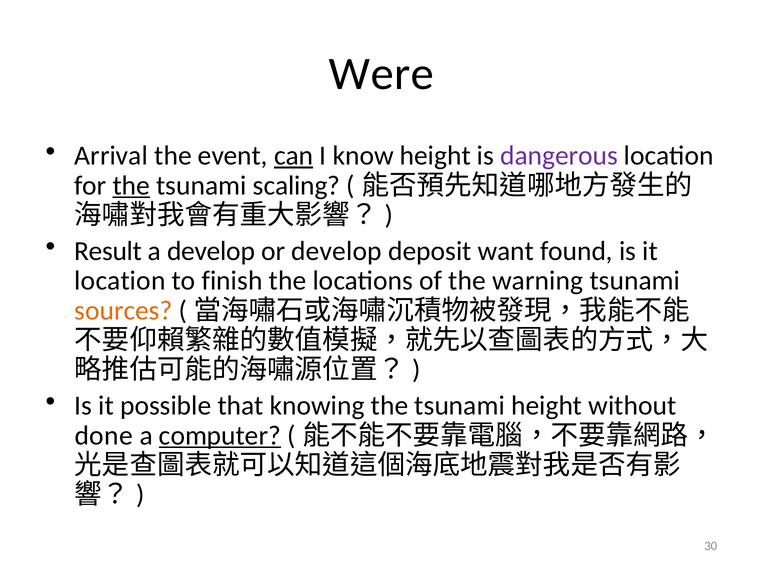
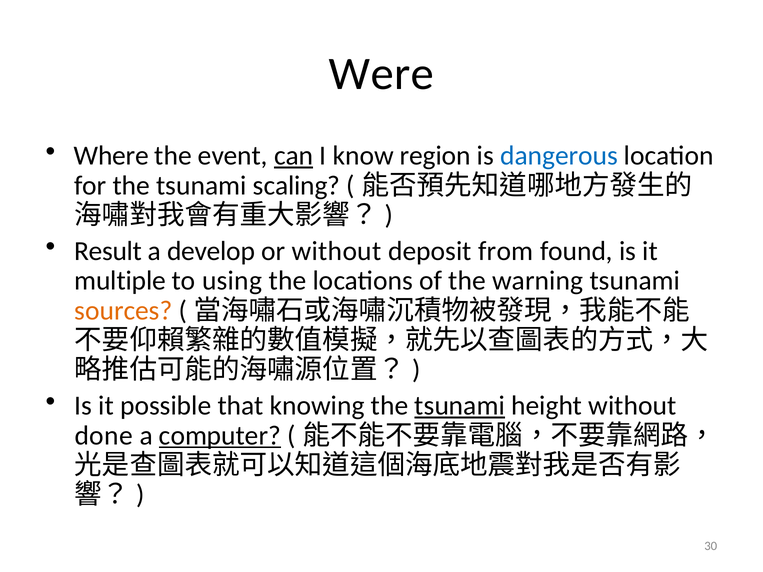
Arrival: Arrival -> Where
know height: height -> region
dangerous colour: purple -> blue
the at (131, 186) underline: present -> none
or develop: develop -> without
want: want -> from
location at (120, 281): location -> multiple
finish: finish -> using
tsunami at (460, 406) underline: none -> present
